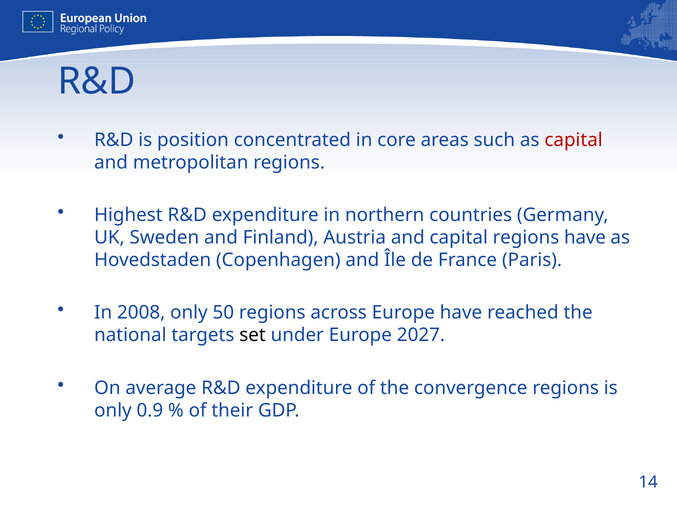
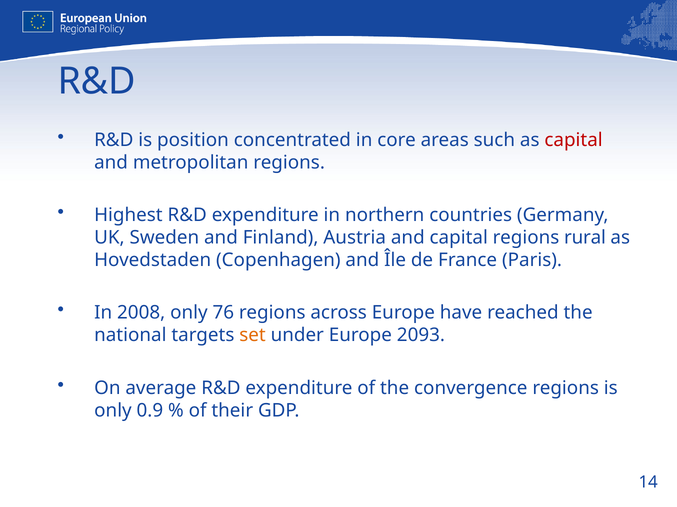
regions have: have -> rural
50: 50 -> 76
set colour: black -> orange
2027: 2027 -> 2093
